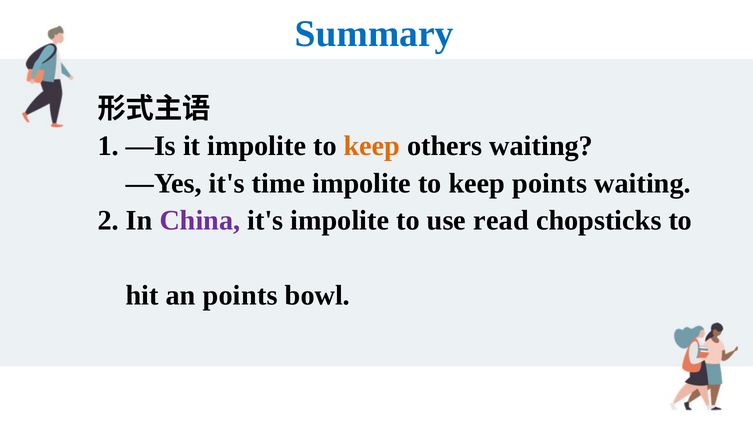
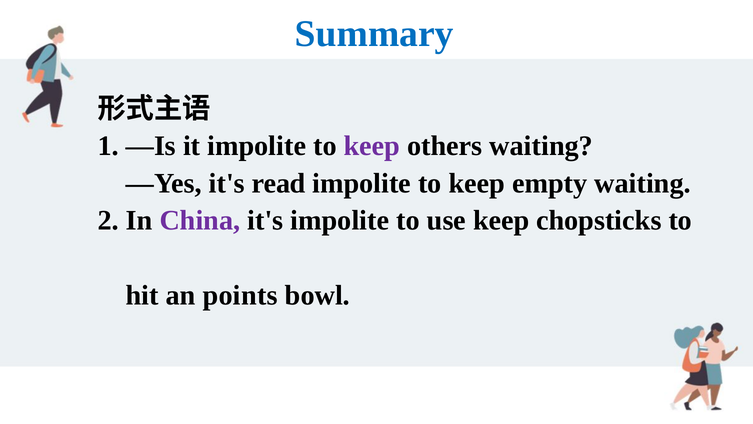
keep at (372, 146) colour: orange -> purple
time: time -> read
keep points: points -> empty
use read: read -> keep
